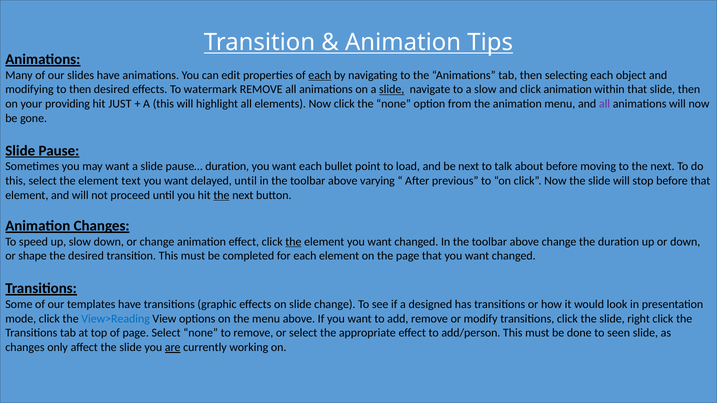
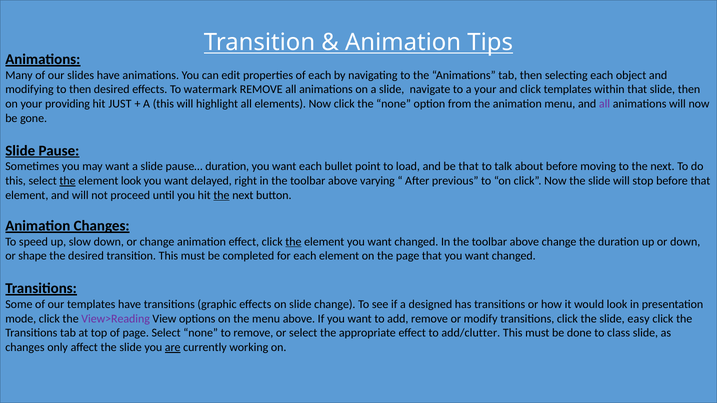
each at (320, 75) underline: present -> none
slide at (392, 90) underline: present -> none
a slow: slow -> your
click animation: animation -> templates
be next: next -> that
the at (68, 181) underline: none -> present
element text: text -> look
delayed until: until -> right
View>Reading colour: blue -> purple
right: right -> easy
add/person: add/person -> add/clutter
seen: seen -> class
